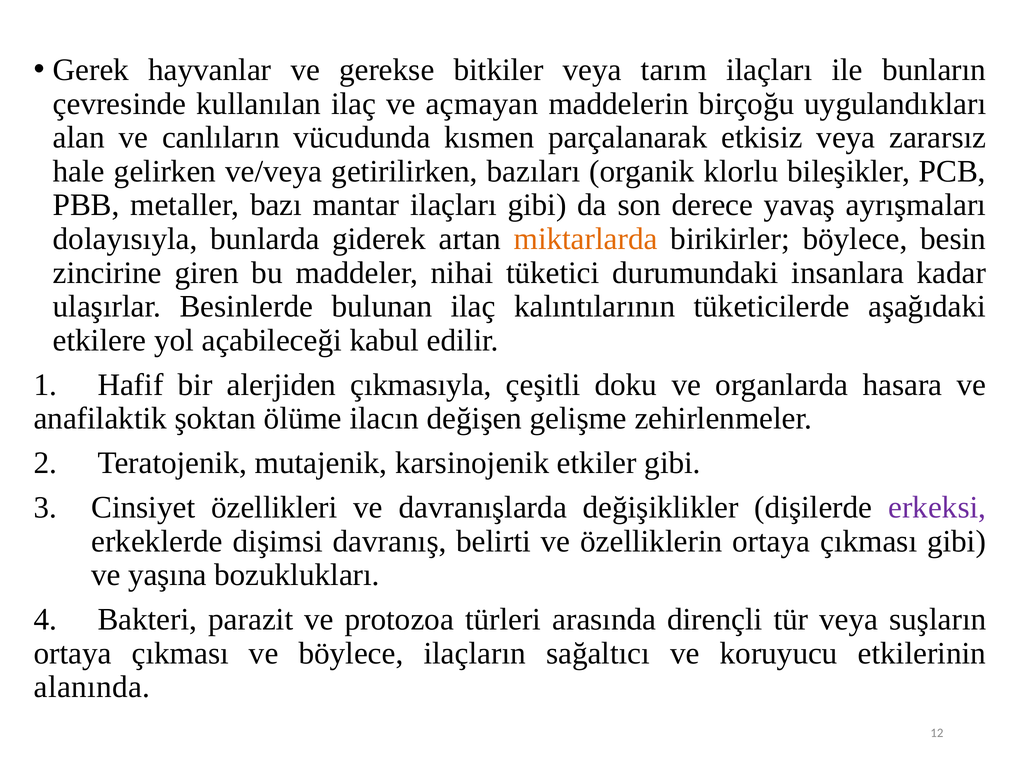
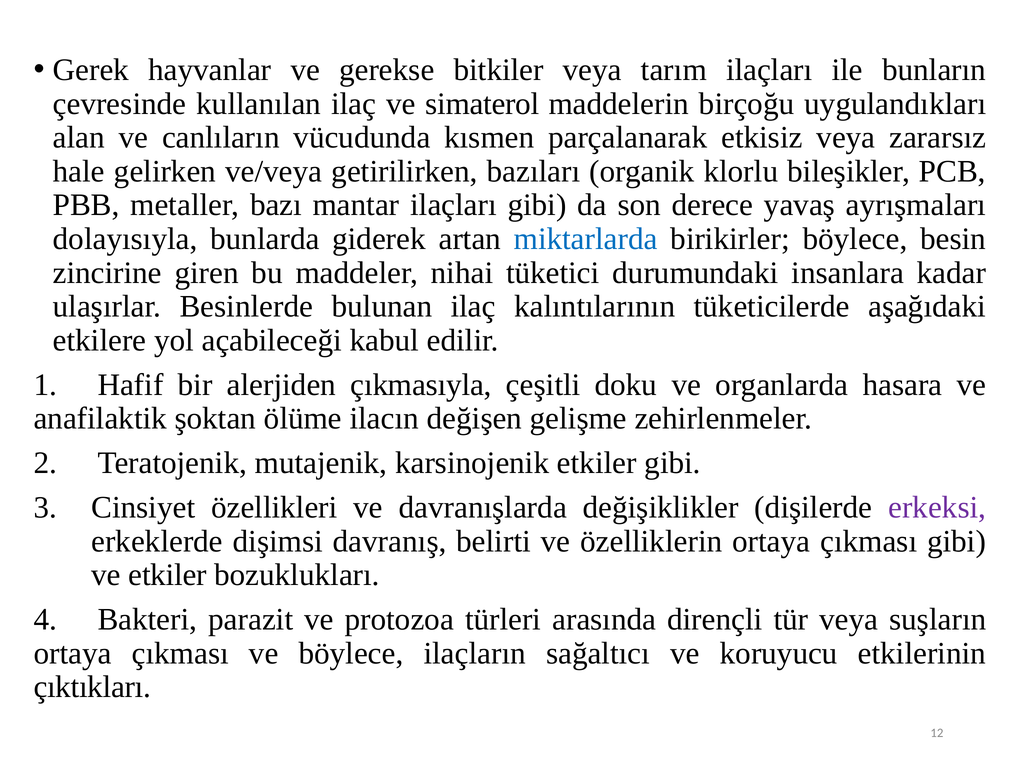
açmayan: açmayan -> simaterol
miktarlarda colour: orange -> blue
ve yaşına: yaşına -> etkiler
alanında: alanında -> çıktıkları
